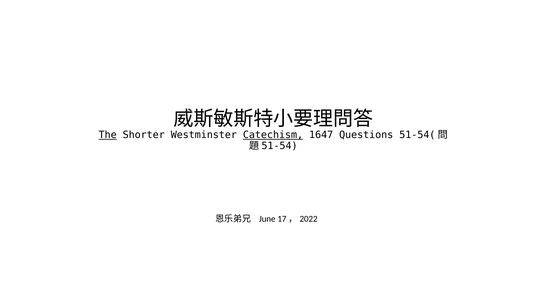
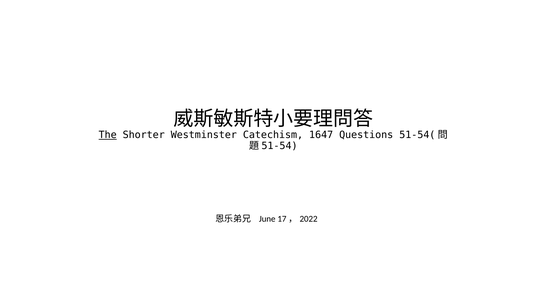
Catechism underline: present -> none
